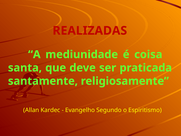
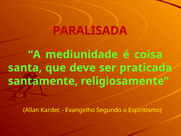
REALIZADAS: REALIZADAS -> PARALISADA
